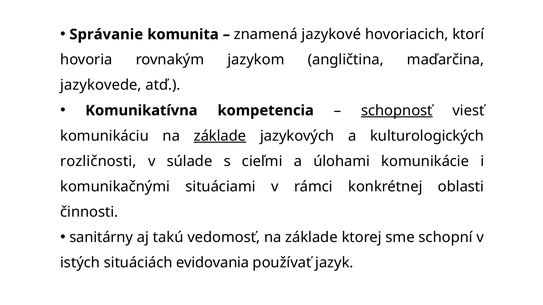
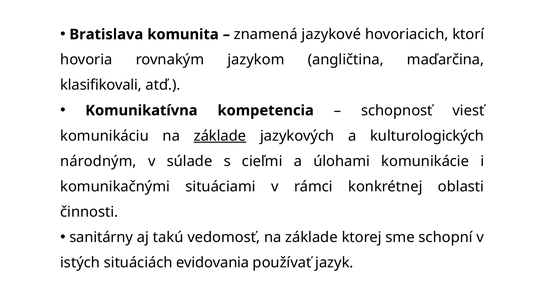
Správanie: Správanie -> Bratislava
jazykovede: jazykovede -> klasifikovali
schopnosť underline: present -> none
rozličnosti: rozličnosti -> národným
